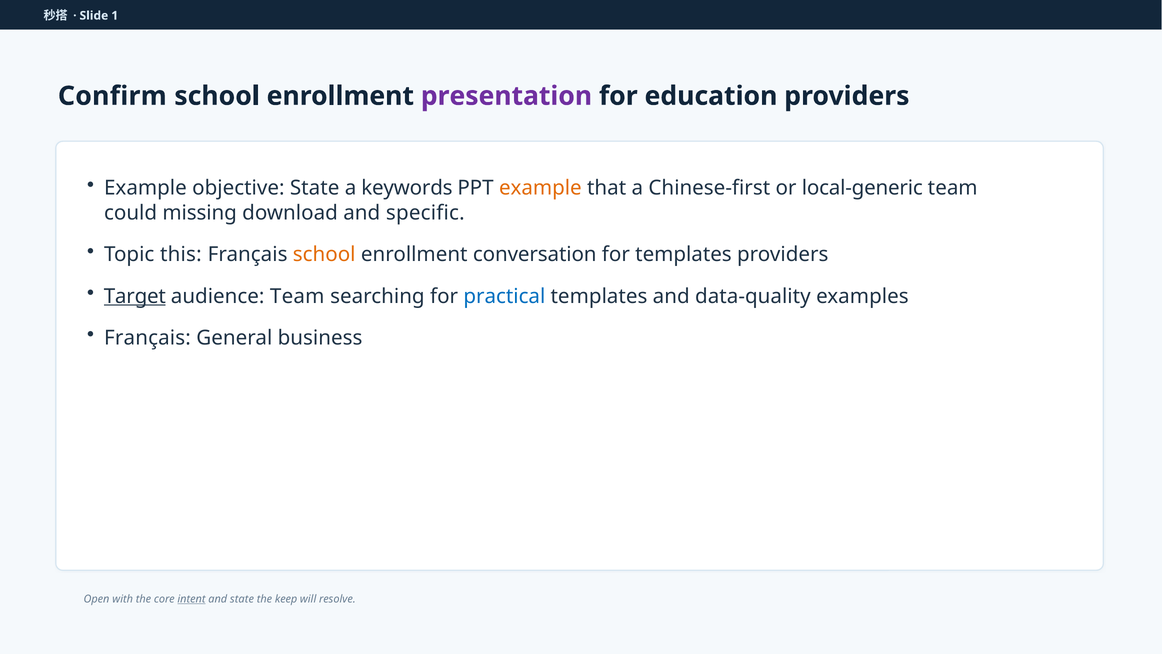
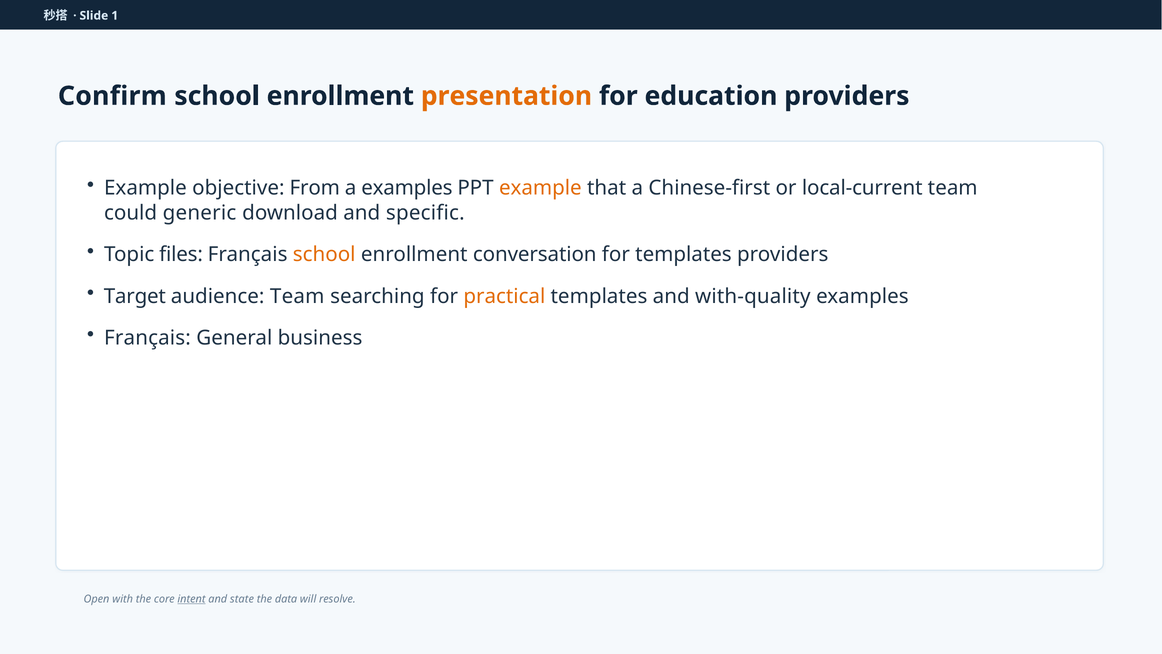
presentation colour: purple -> orange
objective State: State -> From
a keywords: keywords -> examples
local-generic: local-generic -> local-current
missing: missing -> generic
this: this -> files
Target underline: present -> none
practical colour: blue -> orange
data-quality: data-quality -> with-quality
keep: keep -> data
